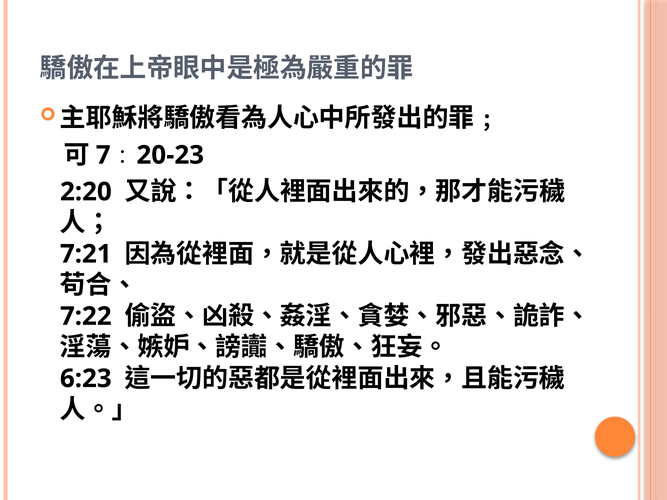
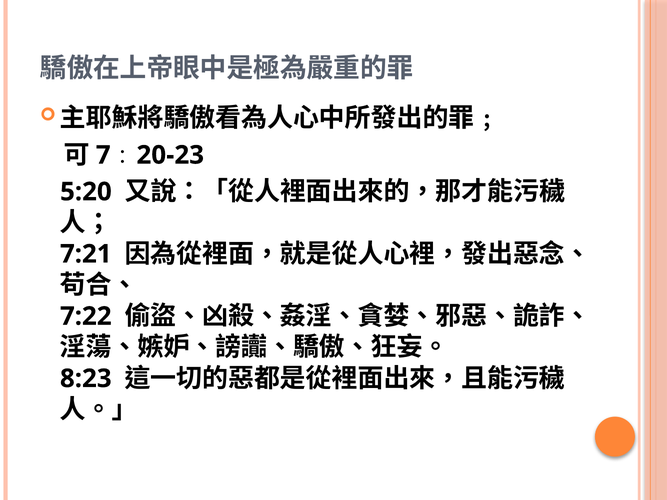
2:20: 2:20 -> 5:20
6:23: 6:23 -> 8:23
